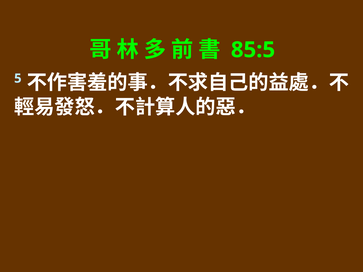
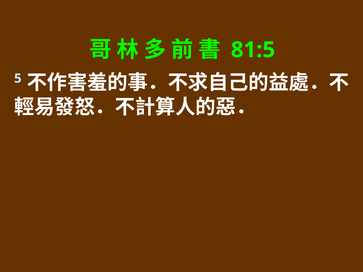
85:5: 85:5 -> 81:5
